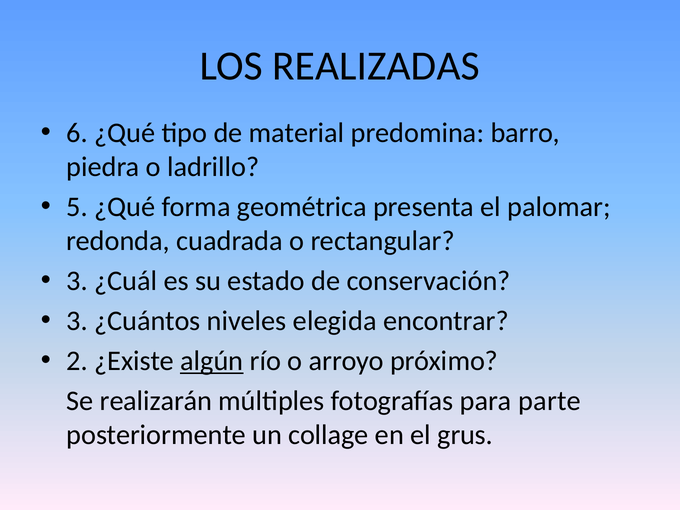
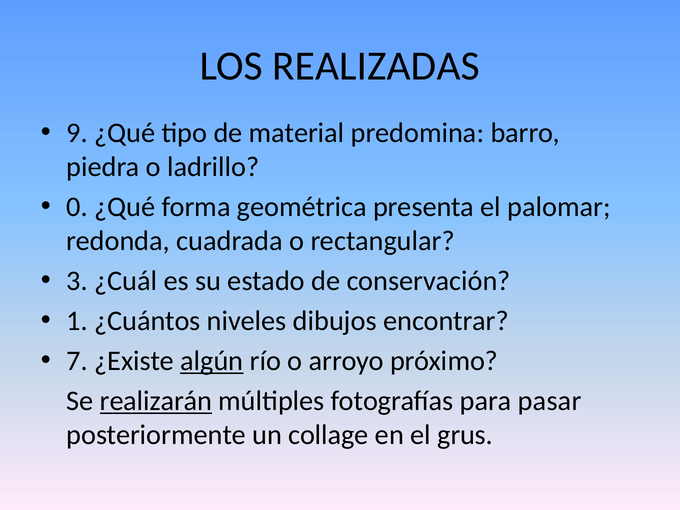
6: 6 -> 9
5: 5 -> 0
3 at (77, 321): 3 -> 1
elegida: elegida -> dibujos
2: 2 -> 7
realizarán underline: none -> present
parte: parte -> pasar
